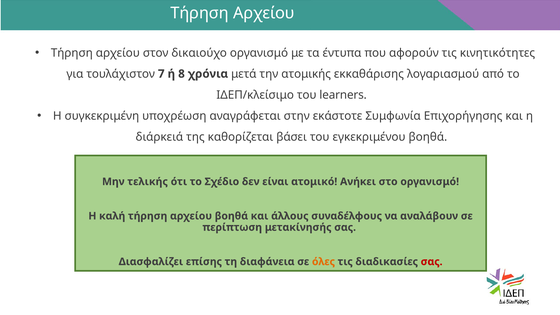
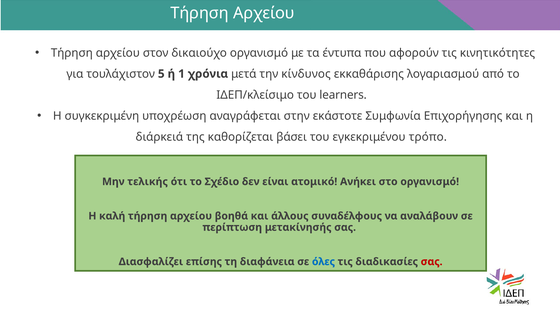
7: 7 -> 5
8: 8 -> 1
ατομικής: ατομικής -> κίνδυνος
εγκεκριμένου βοηθά: βοηθά -> τρόπο
όλες colour: orange -> blue
